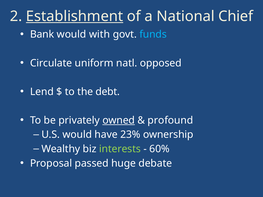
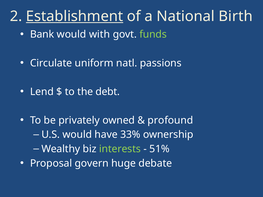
Chief: Chief -> Birth
funds colour: light blue -> light green
opposed: opposed -> passions
owned underline: present -> none
23%: 23% -> 33%
60%: 60% -> 51%
passed: passed -> govern
